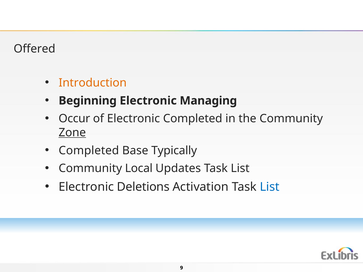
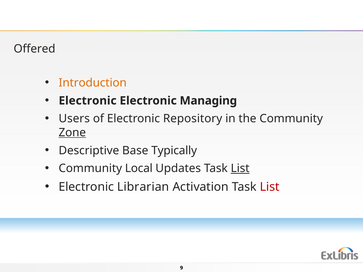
Beginning at (88, 101): Beginning -> Electronic
Occur: Occur -> Users
Electronic Completed: Completed -> Repository
Completed at (89, 151): Completed -> Descriptive
List at (240, 169) underline: none -> present
Deletions: Deletions -> Librarian
List at (270, 187) colour: blue -> red
